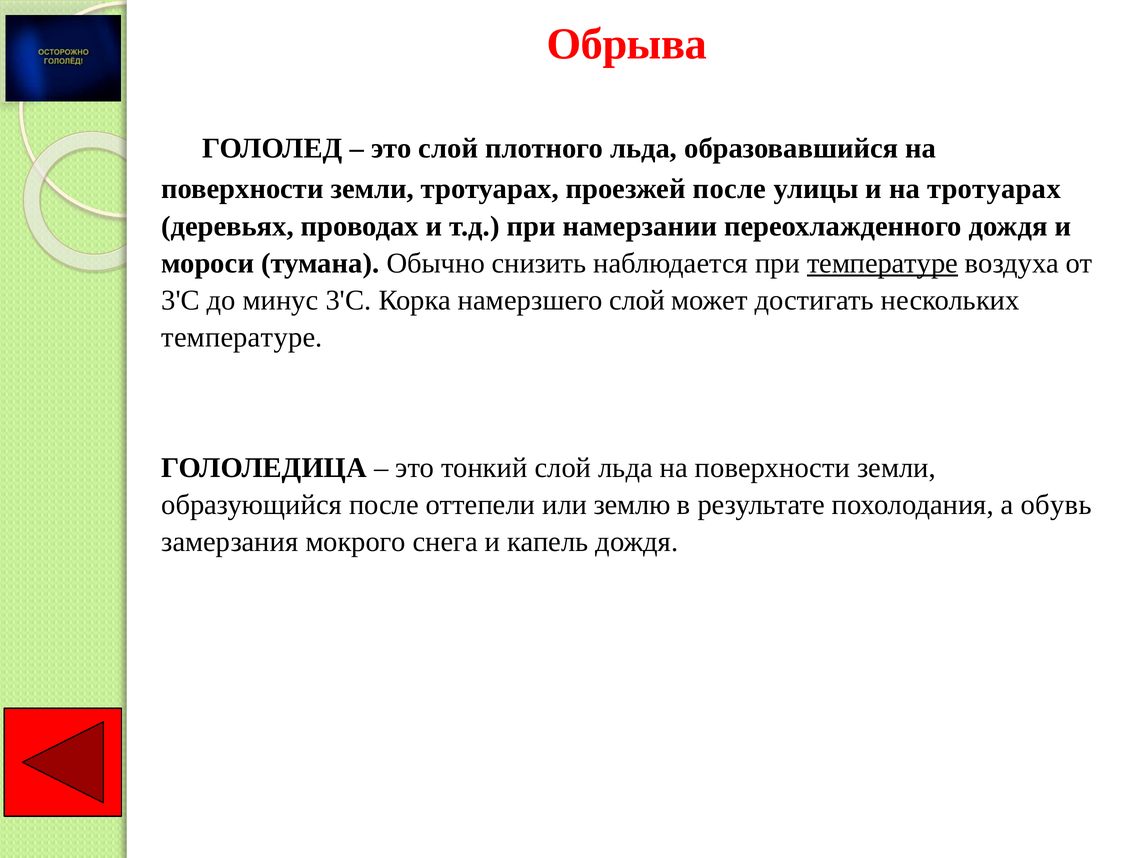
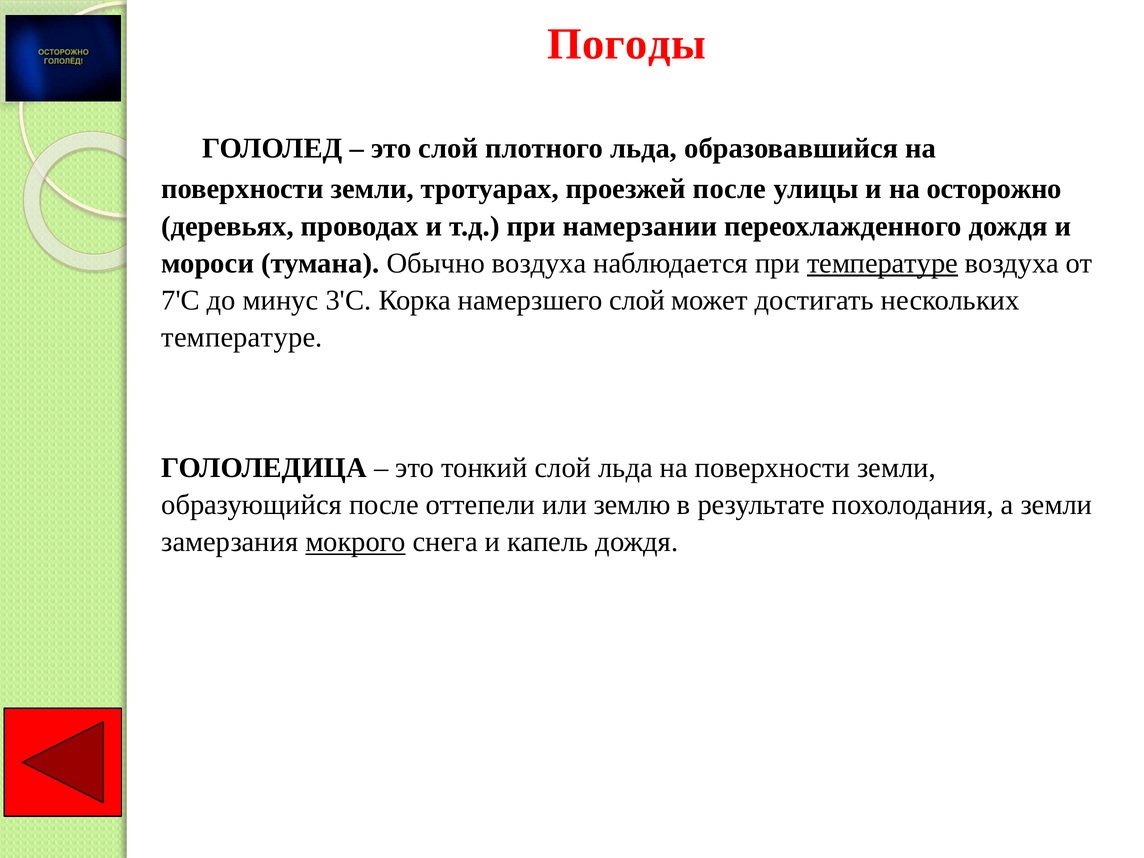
Обрыва: Обрыва -> Погоды
на тротуарах: тротуарах -> осторожно
Обычно снизить: снизить -> воздуха
3'С: 3'С -> 7'С
а обувь: обувь -> земли
мокрого underline: none -> present
